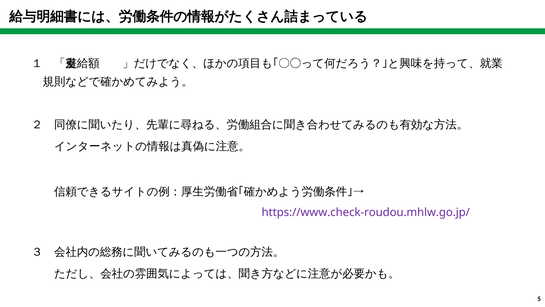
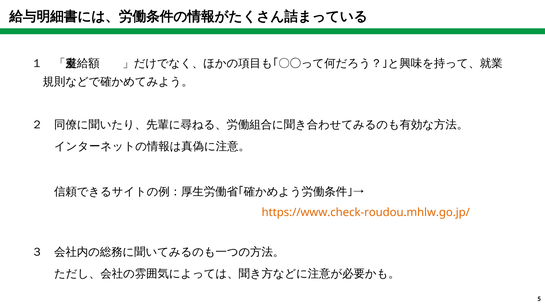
https://www.check-roudou.mhlw.go.jp/ colour: purple -> orange
